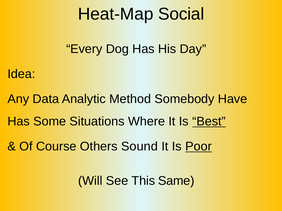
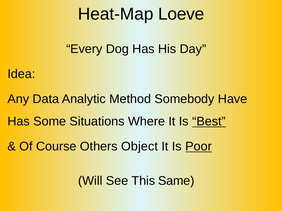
Social: Social -> Loeve
Sound: Sound -> Object
